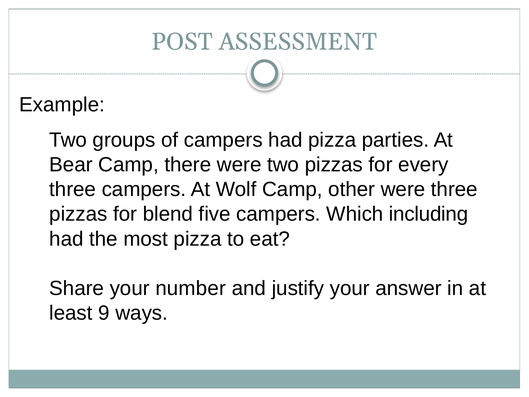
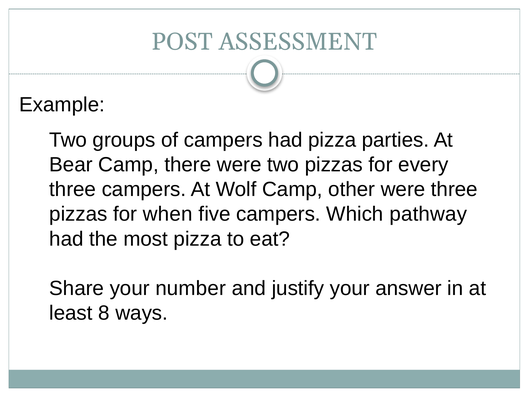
blend: blend -> when
including: including -> pathway
9: 9 -> 8
